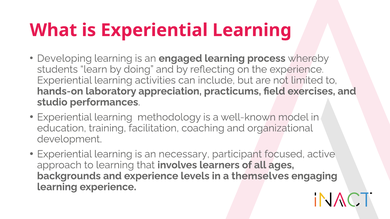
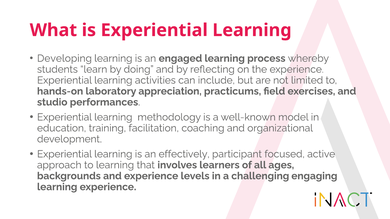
necessary: necessary -> effectively
themselves: themselves -> challenging
